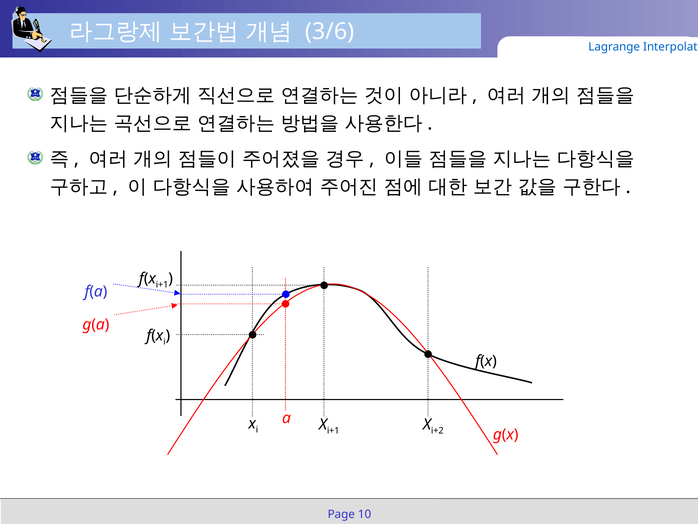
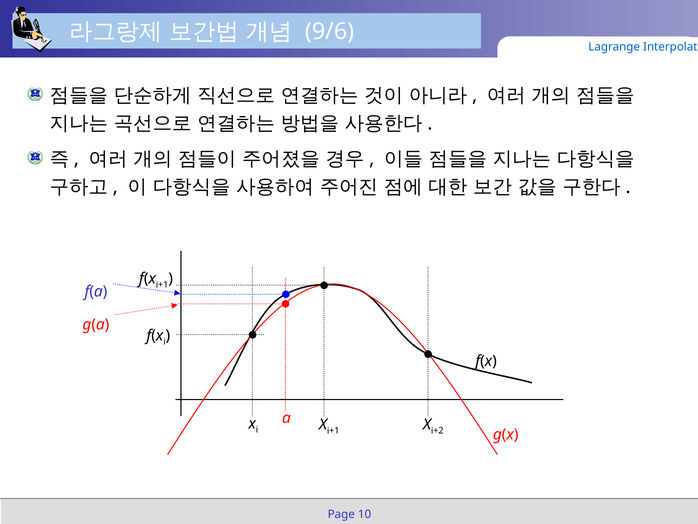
3/6: 3/6 -> 9/6
